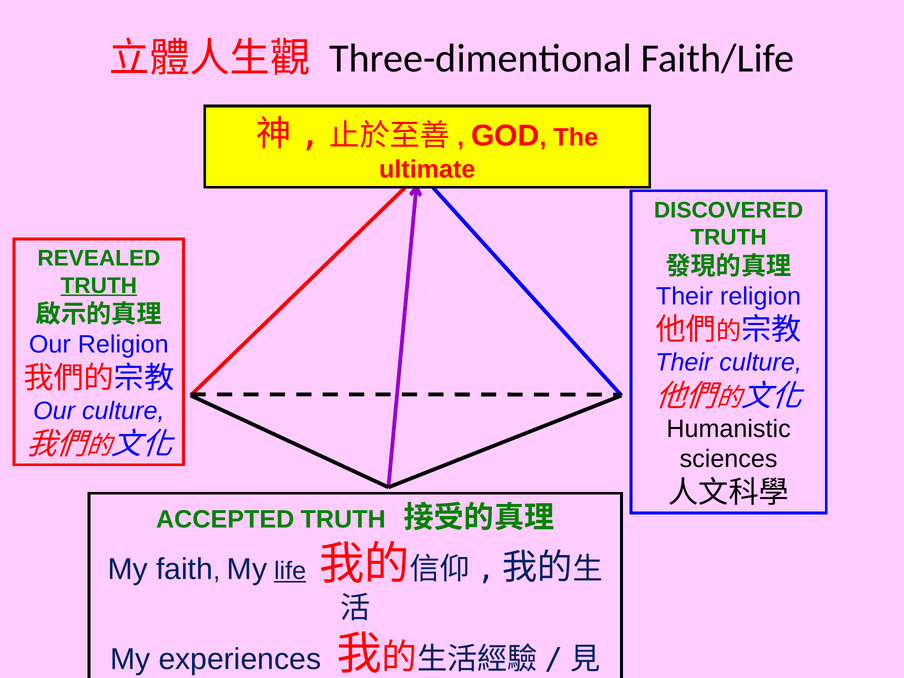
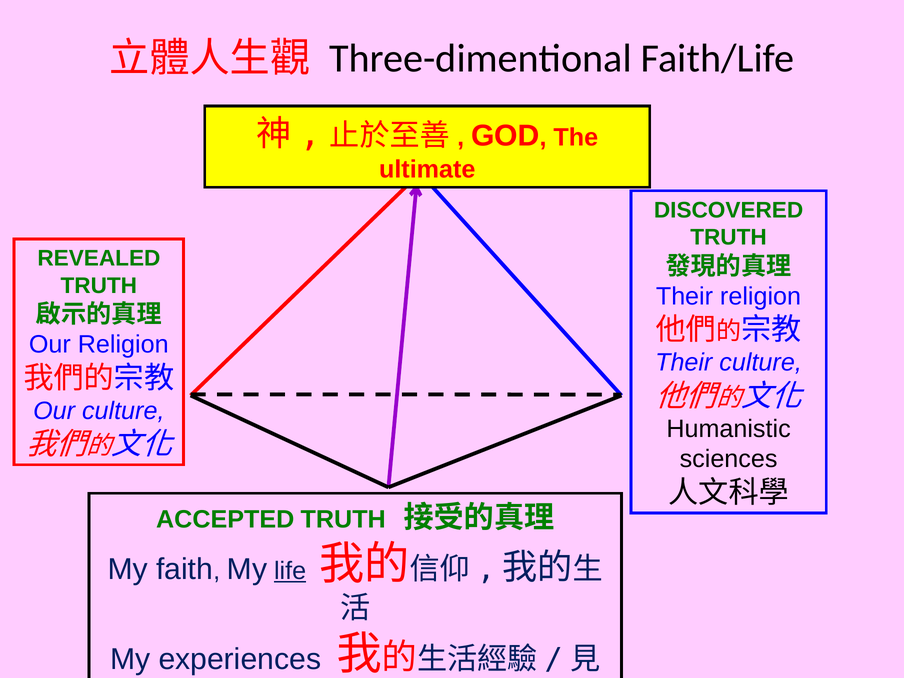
TRUTH at (99, 286) underline: present -> none
